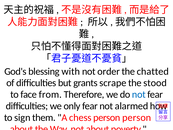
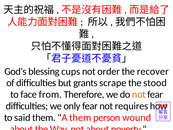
with: with -> cups
chatted: chatted -> recover
not at (139, 94) colour: blue -> orange
alarmed: alarmed -> requires
sign: sign -> said
A chess: chess -> them
person person: person -> wound
